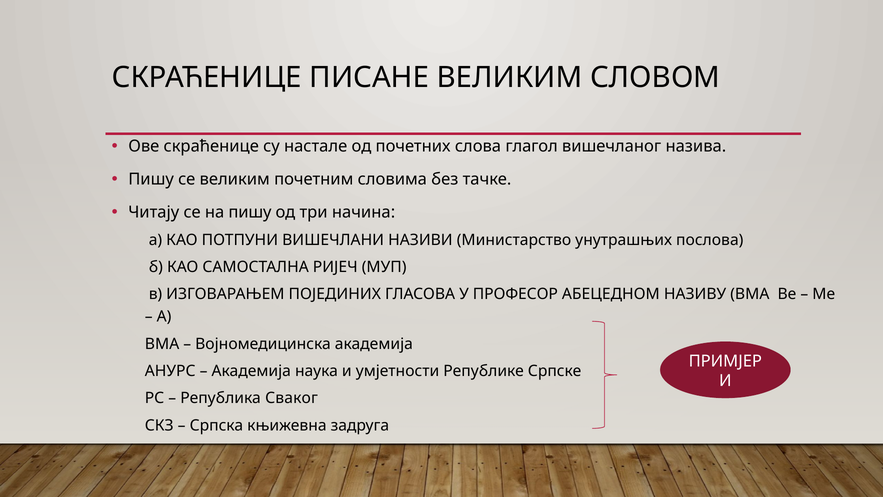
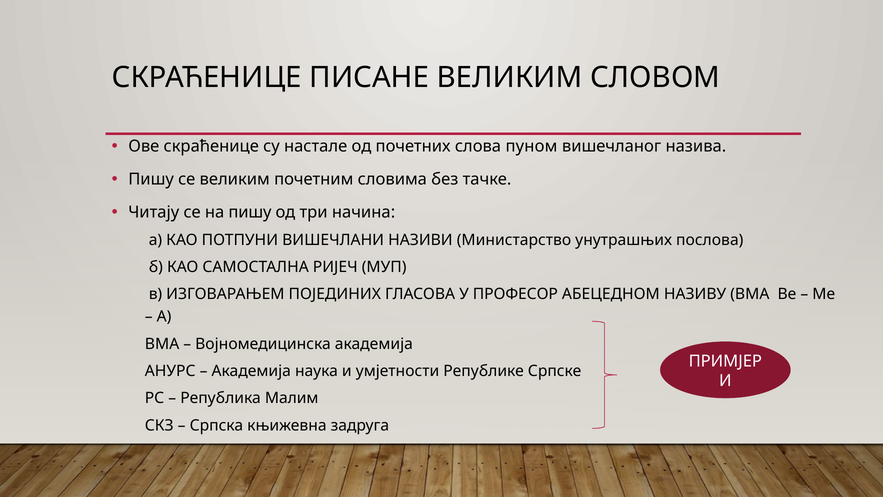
глагол: глагол -> пуном
Сваког: Сваког -> Малим
